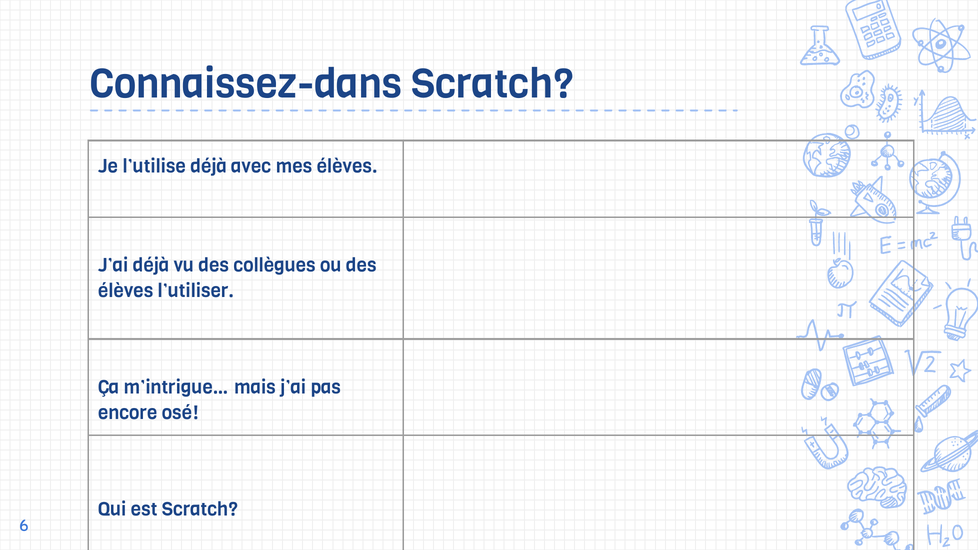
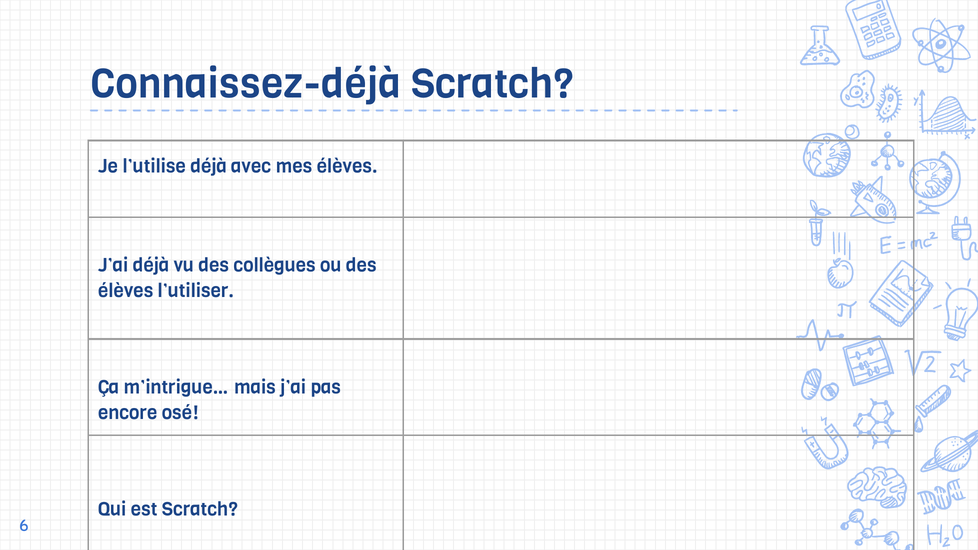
Connaissez-dans: Connaissez-dans -> Connaissez-déjà
